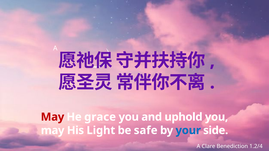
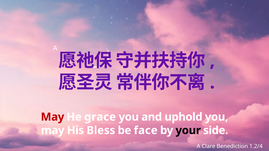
Light: Light -> Bless
safe: safe -> face
your colour: blue -> black
